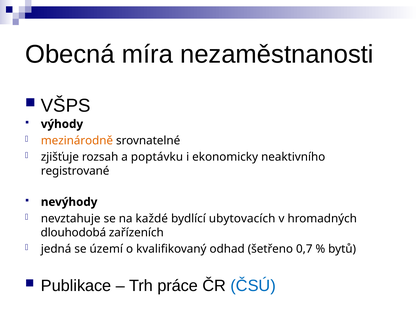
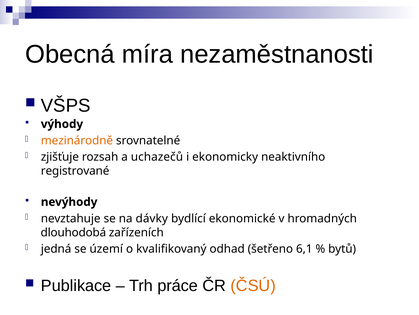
poptávku: poptávku -> uchazečů
každé: každé -> dávky
ubytovacích: ubytovacích -> ekonomické
0,7: 0,7 -> 6,1
ČSÚ colour: blue -> orange
